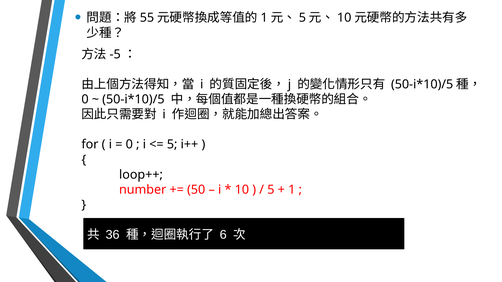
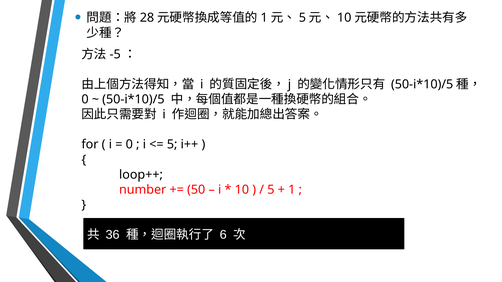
55: 55 -> 28
